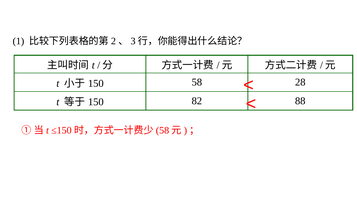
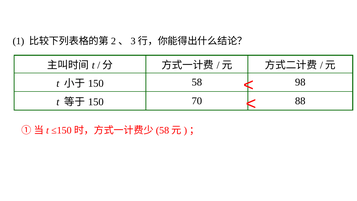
28: 28 -> 98
82: 82 -> 70
